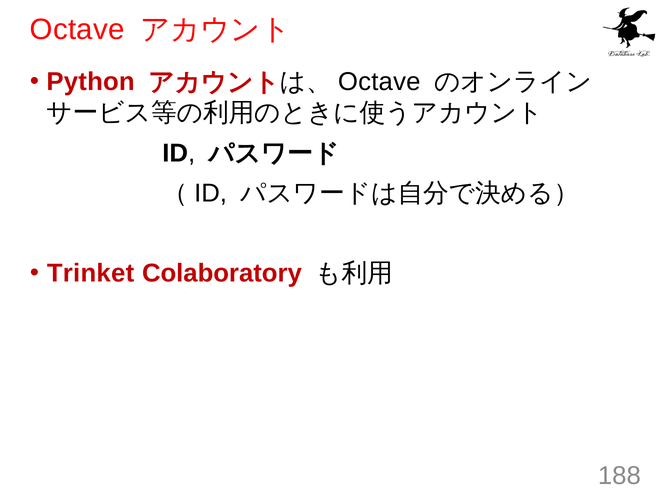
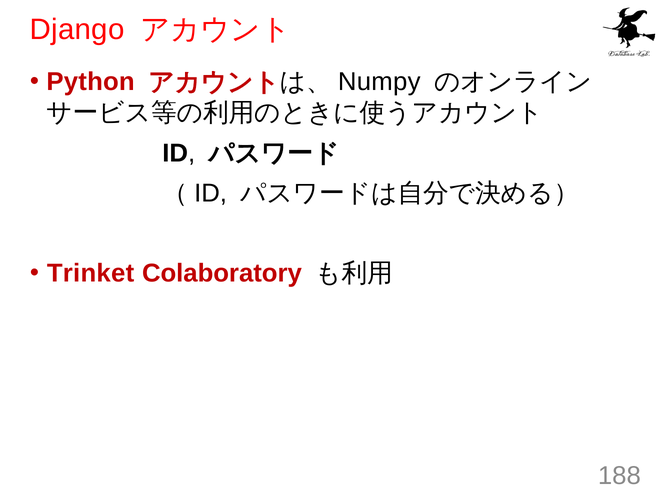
Octave at (77, 29): Octave -> Django
Octave at (379, 82): Octave -> Numpy
